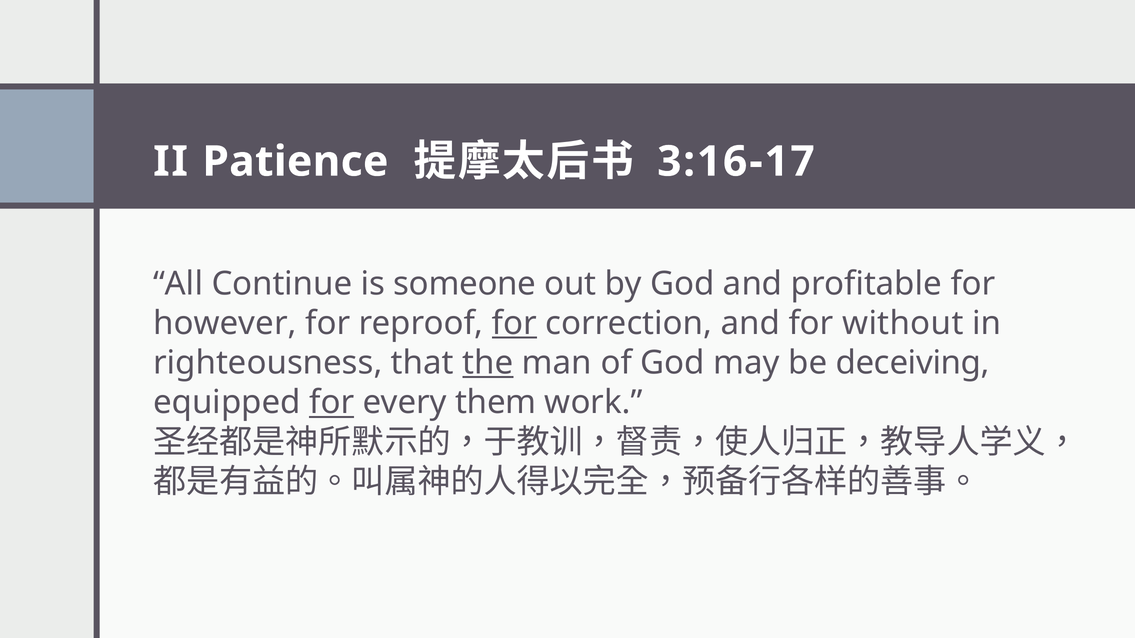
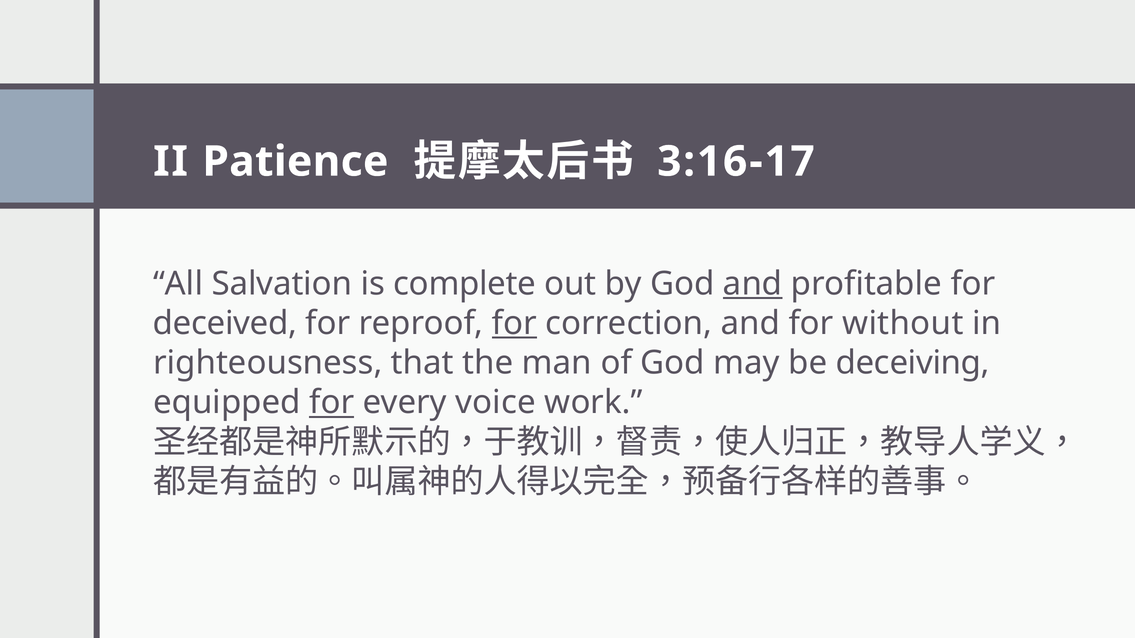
Continue: Continue -> Salvation
someone: someone -> complete
and at (753, 284) underline: none -> present
however: however -> deceived
the underline: present -> none
them: them -> voice
